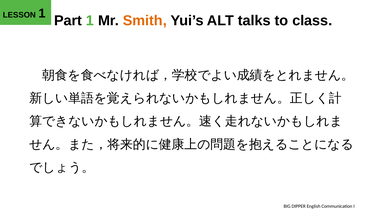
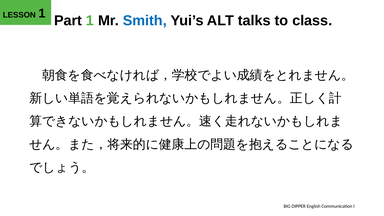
Smith colour: orange -> blue
